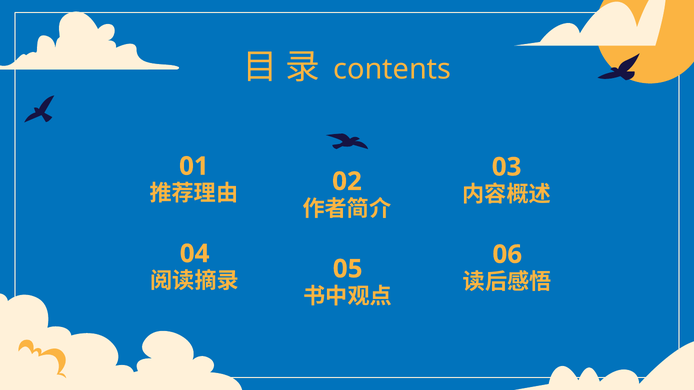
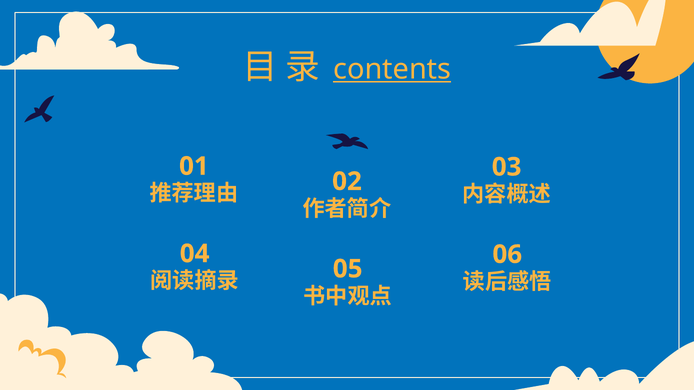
contents underline: none -> present
